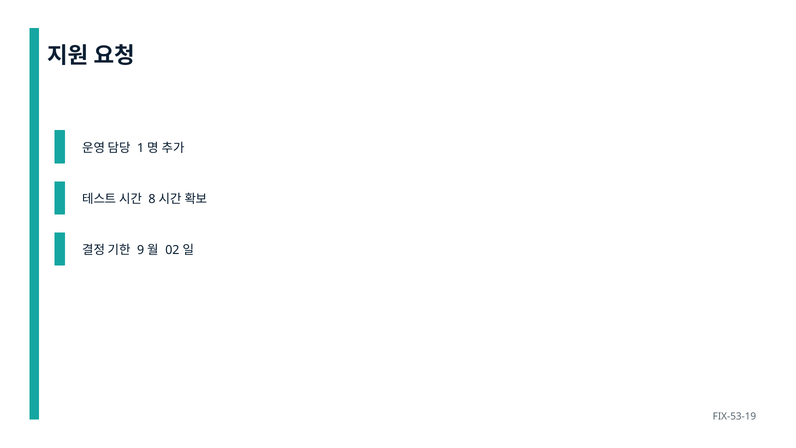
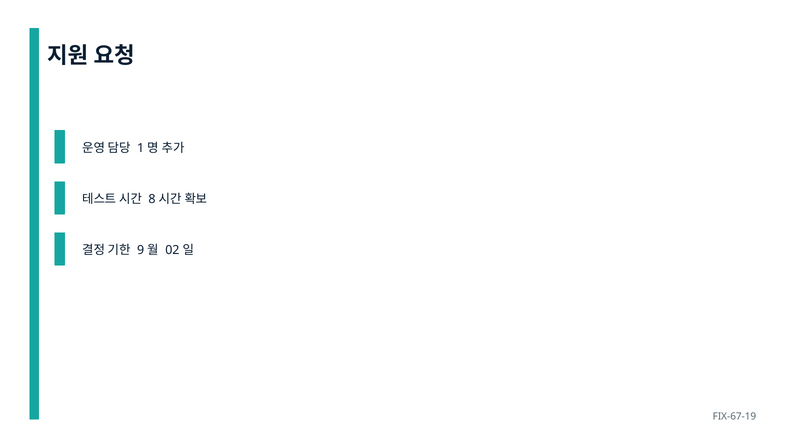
FIX-53-19: FIX-53-19 -> FIX-67-19
